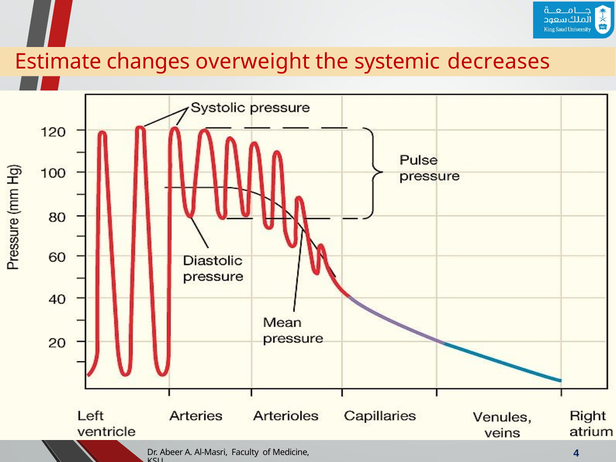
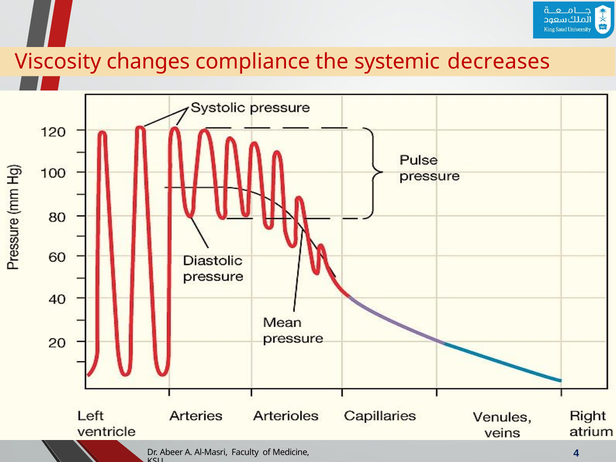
Estimate: Estimate -> Viscosity
overweight: overweight -> compliance
